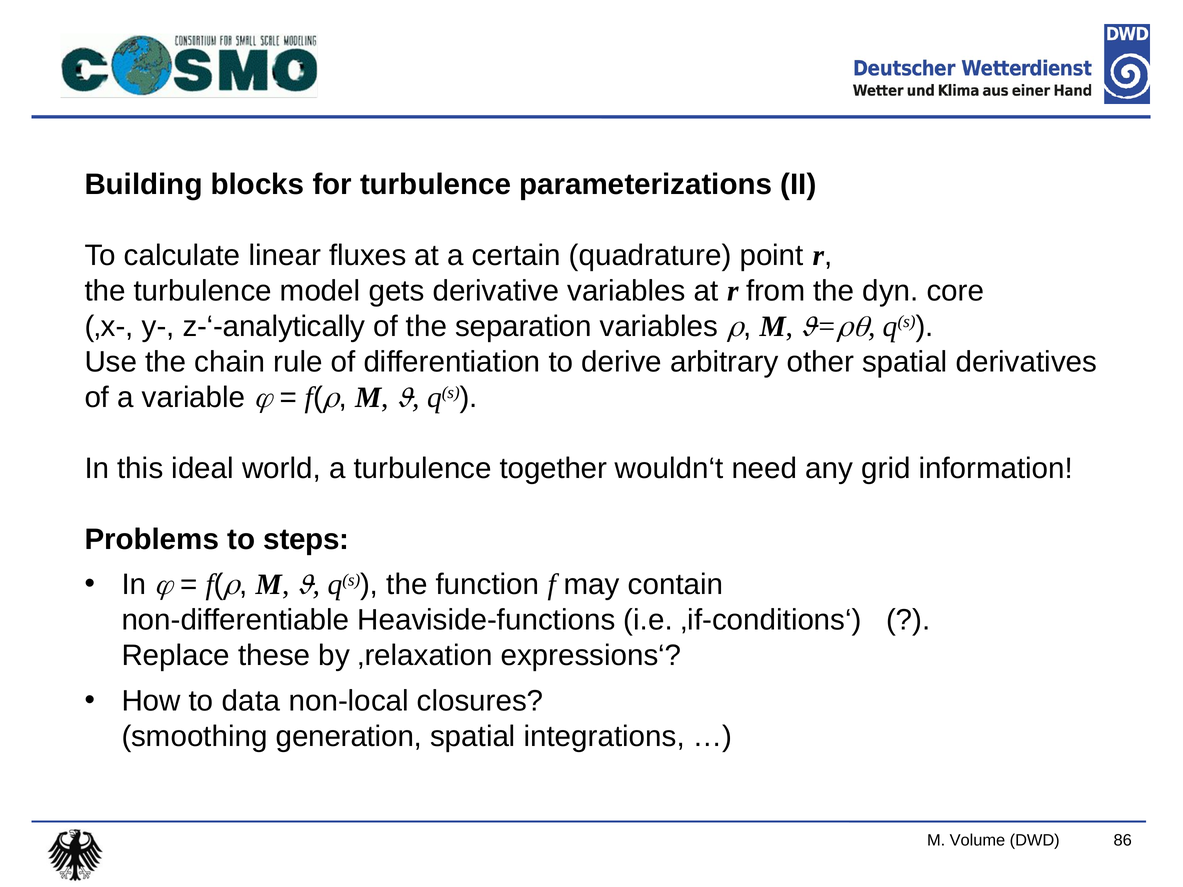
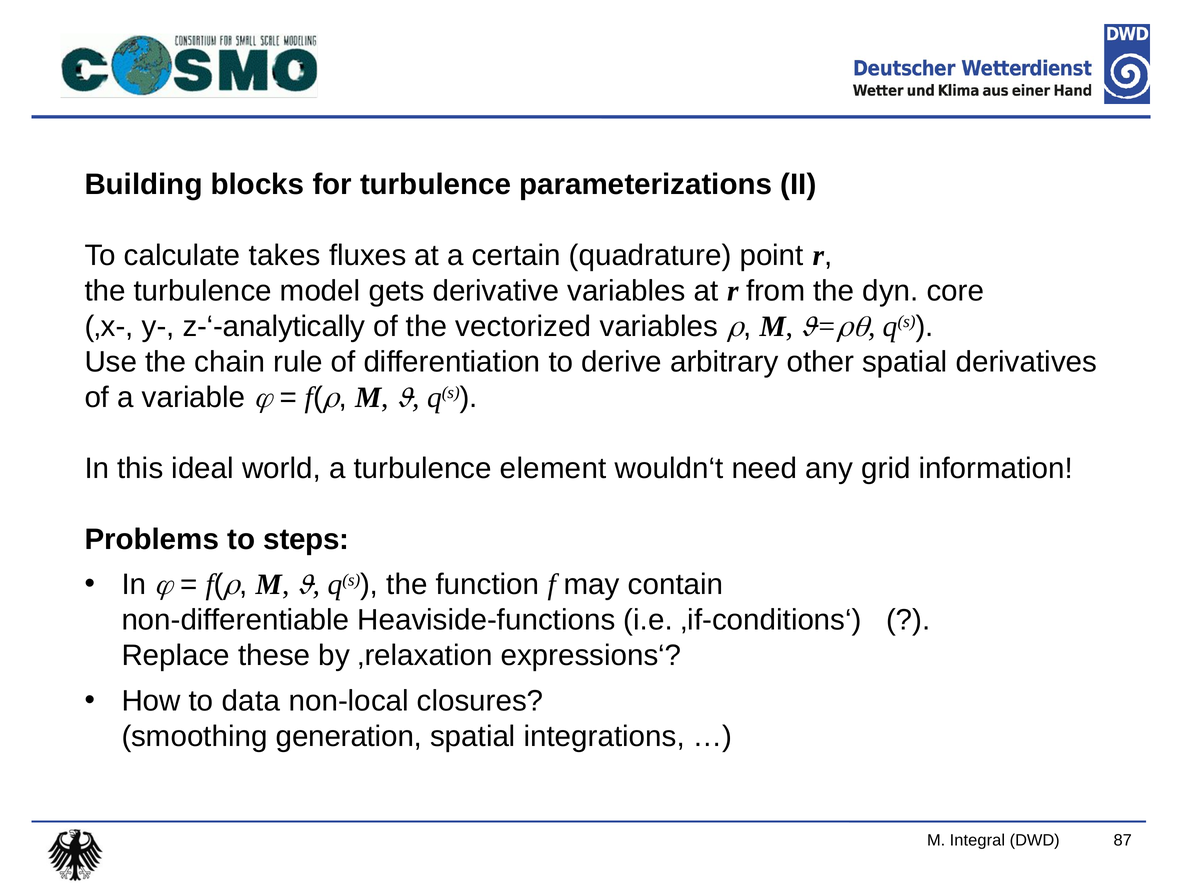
linear: linear -> takes
separation: separation -> vectorized
together: together -> element
Volume: Volume -> Integral
86: 86 -> 87
